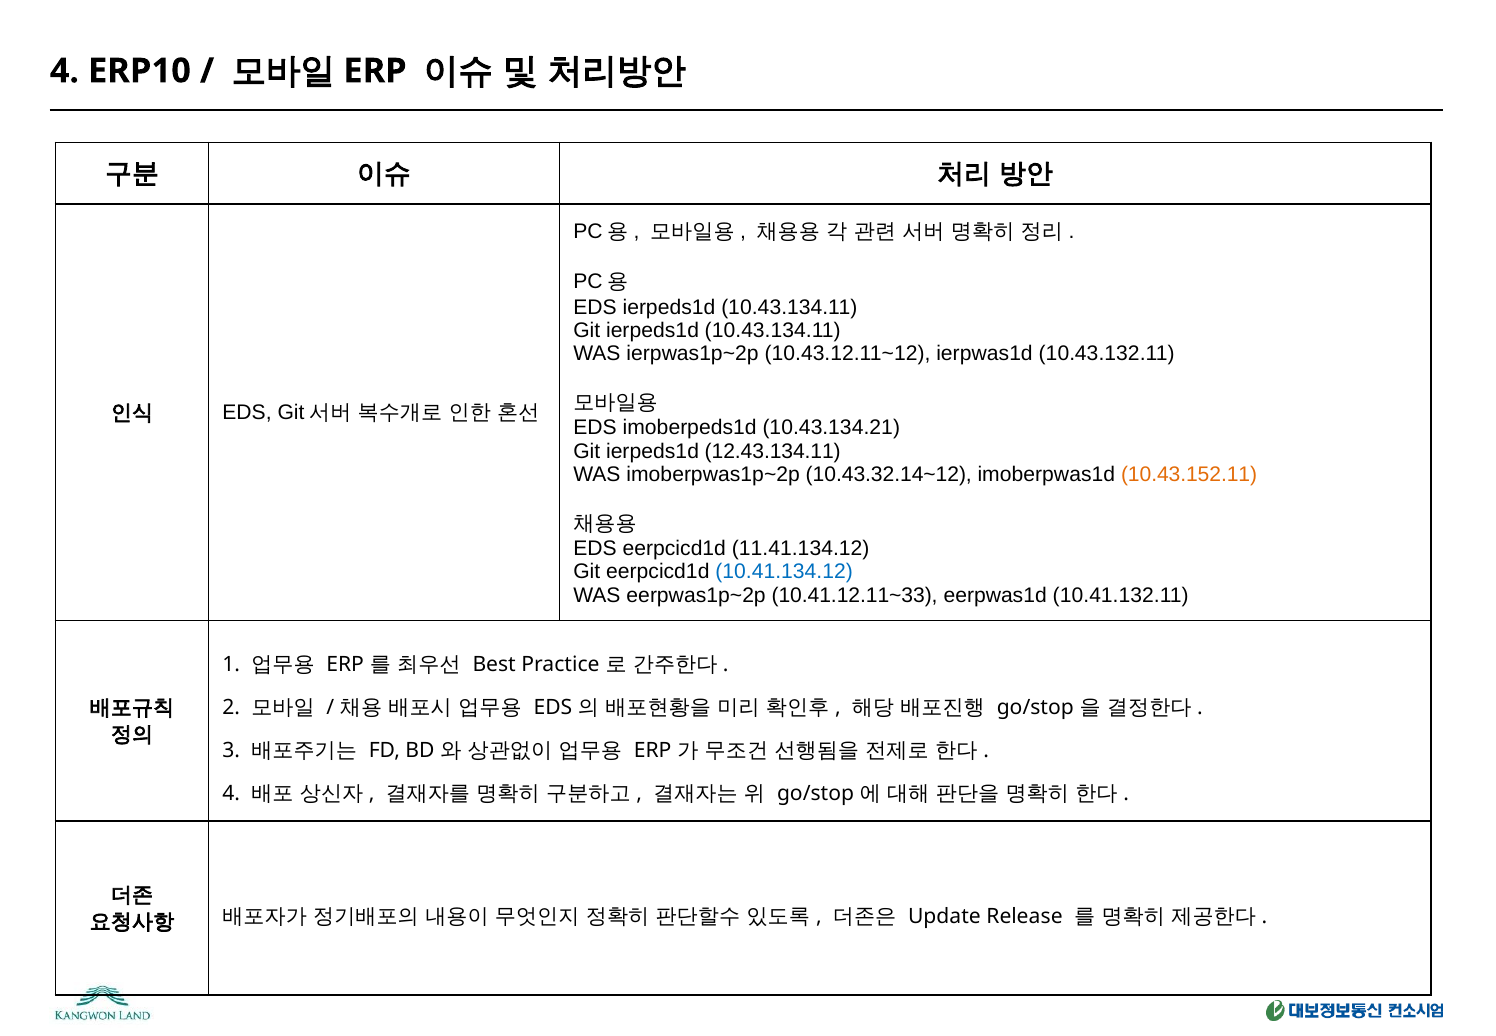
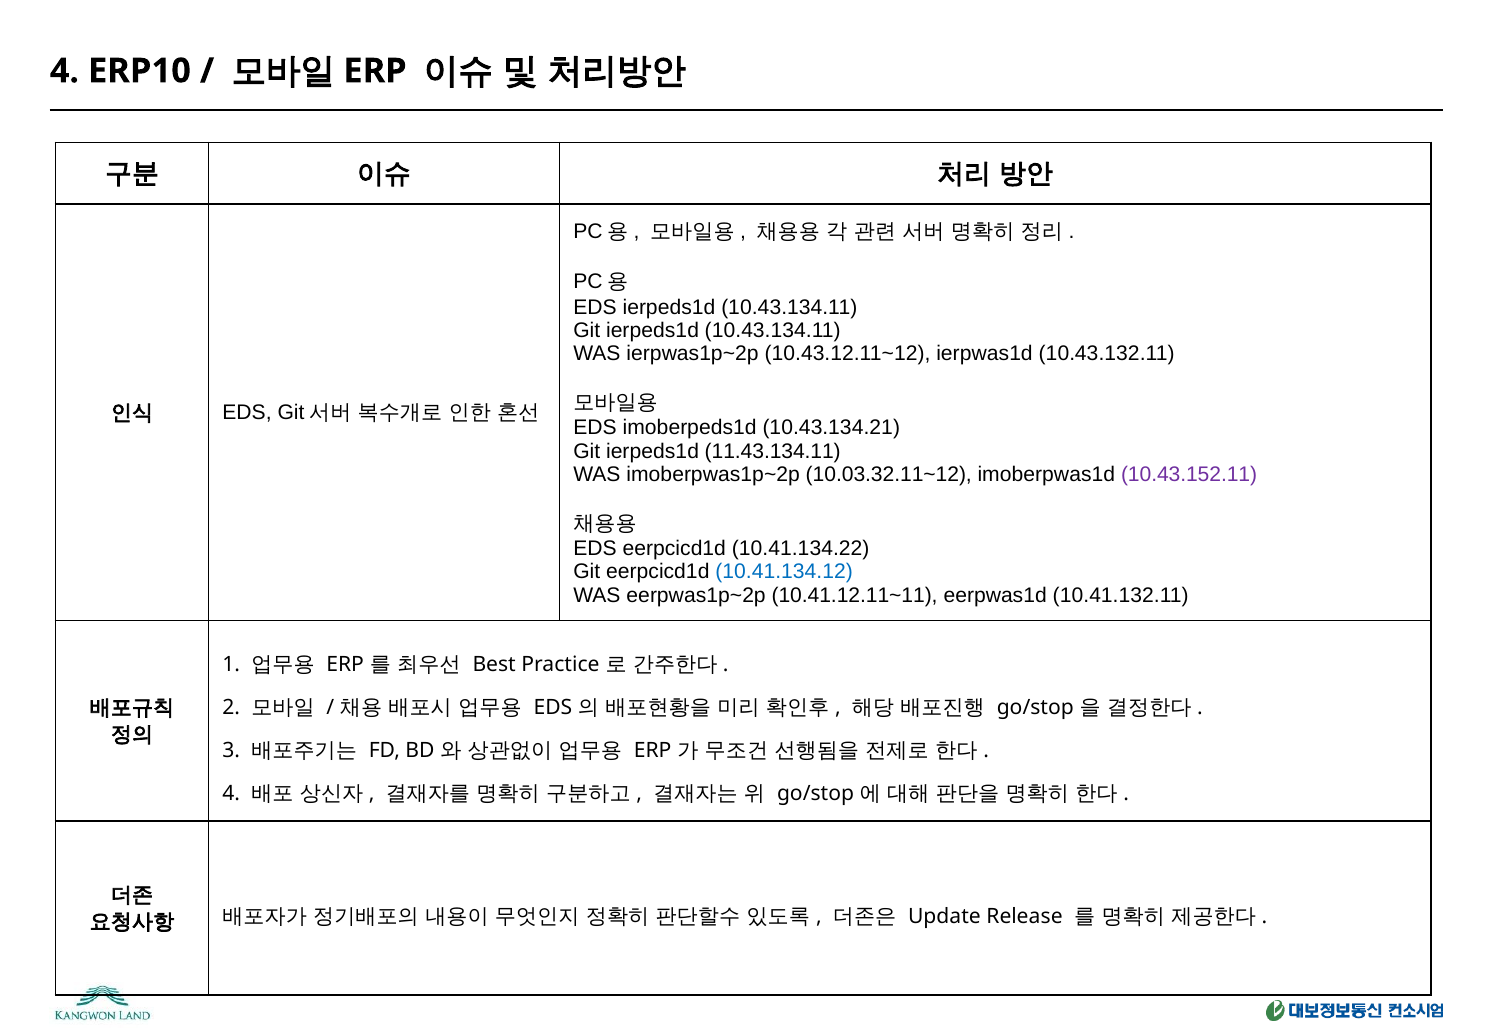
12.43.134.11: 12.43.134.11 -> 11.43.134.11
10.43.32.14~12: 10.43.32.14~12 -> 10.03.32.11~12
10.43.152.11 colour: orange -> purple
11.41.134.12: 11.41.134.12 -> 10.41.134.22
10.41.12.11~33: 10.41.12.11~33 -> 10.41.12.11~11
